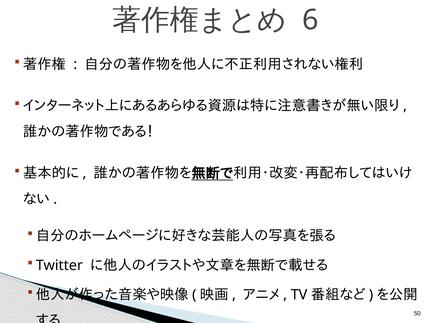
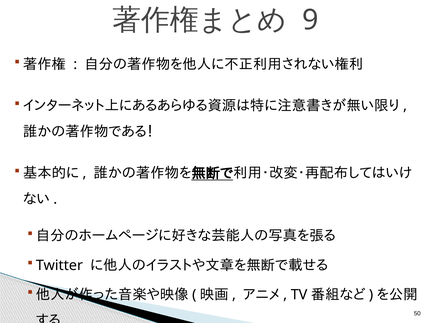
6: 6 -> 9
